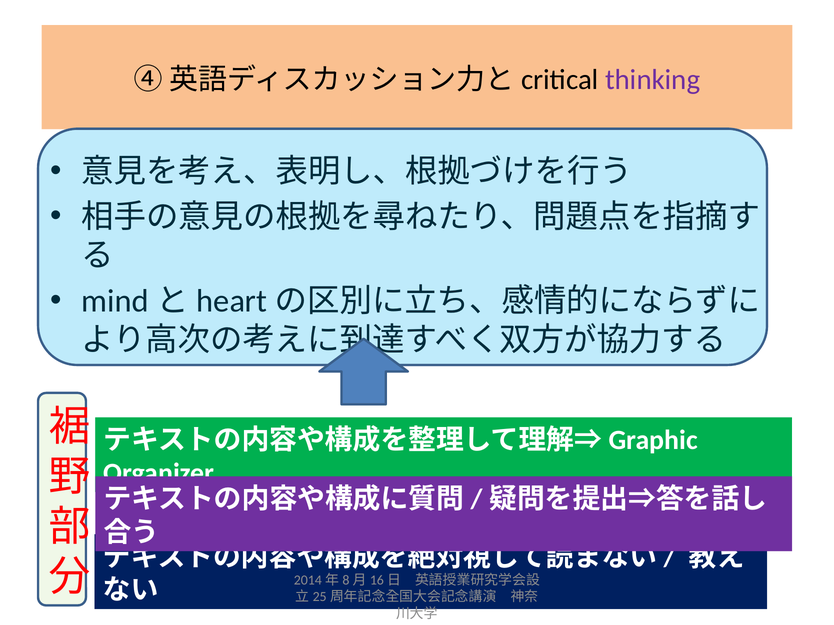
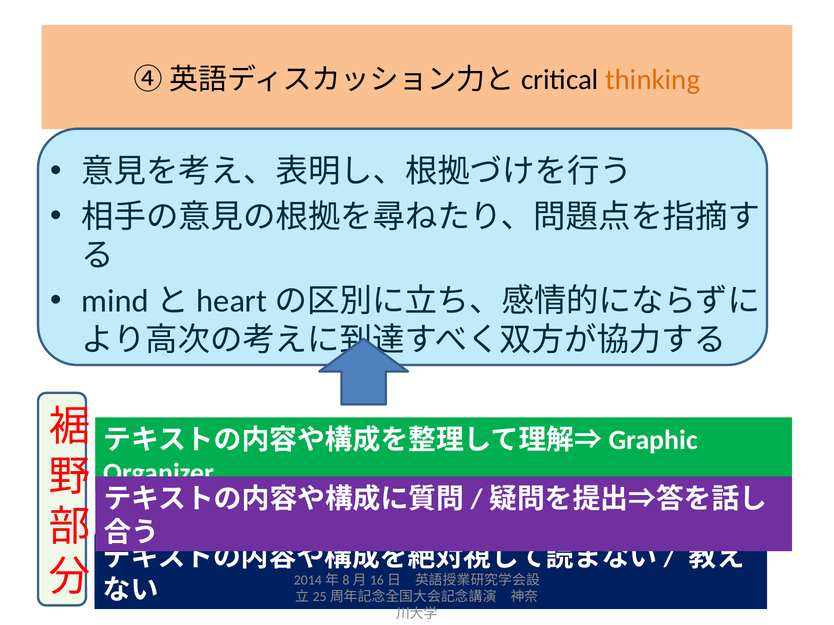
thinking colour: purple -> orange
